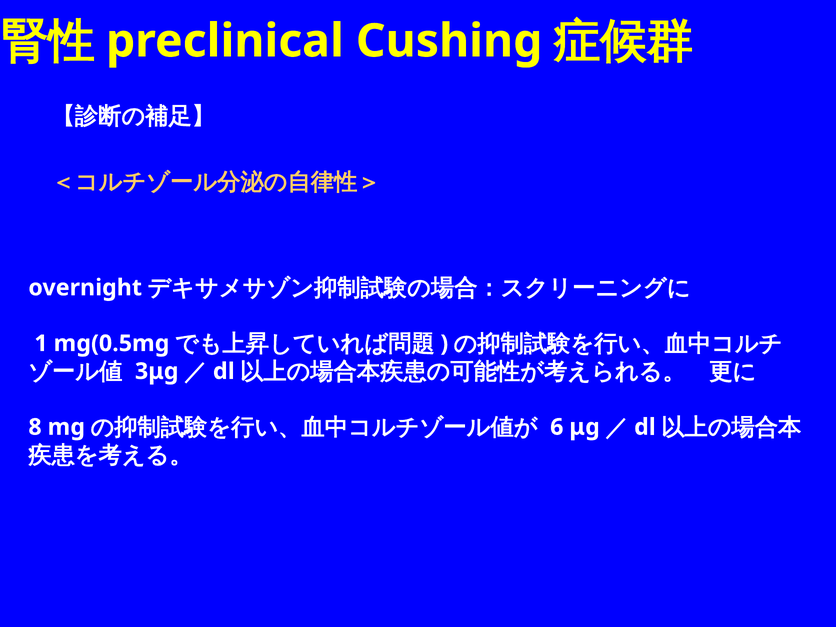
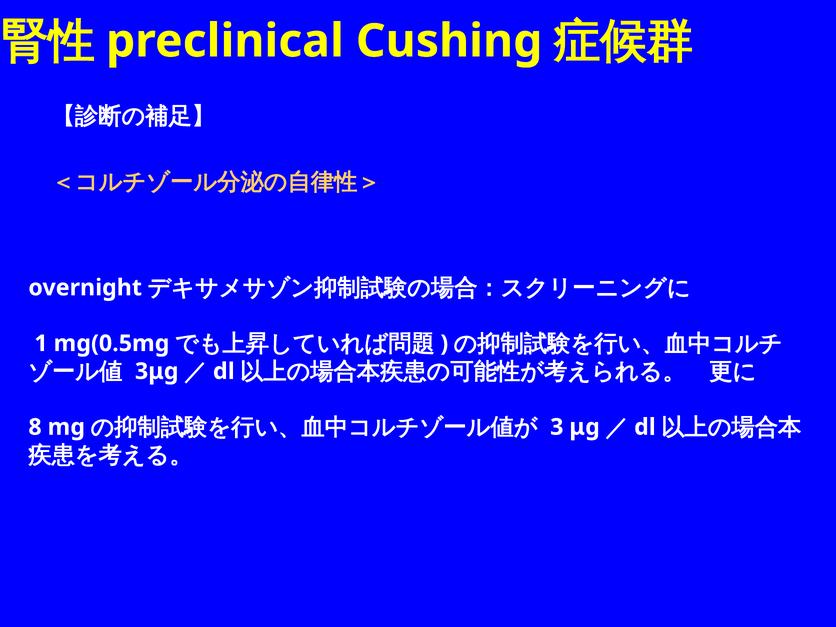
6: 6 -> 3
